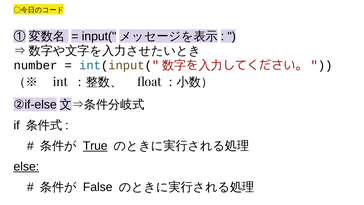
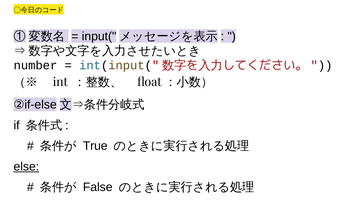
True underline: present -> none
